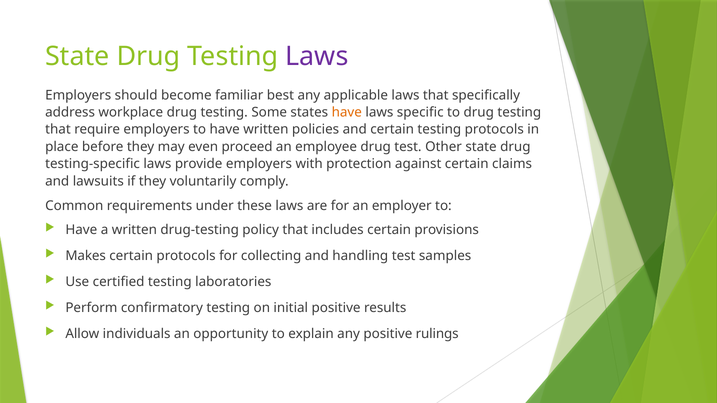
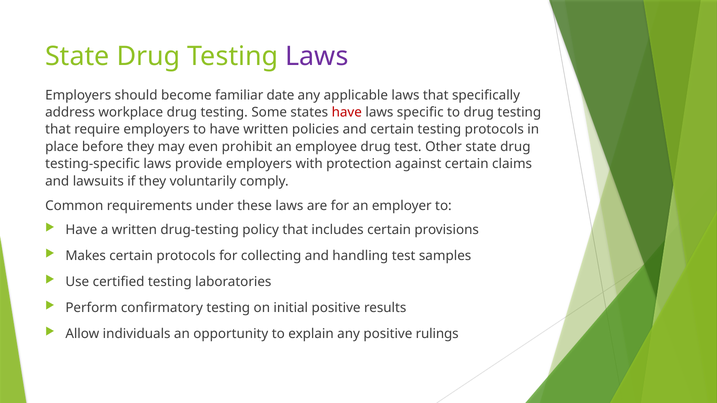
best: best -> date
have at (347, 112) colour: orange -> red
proceed: proceed -> prohibit
